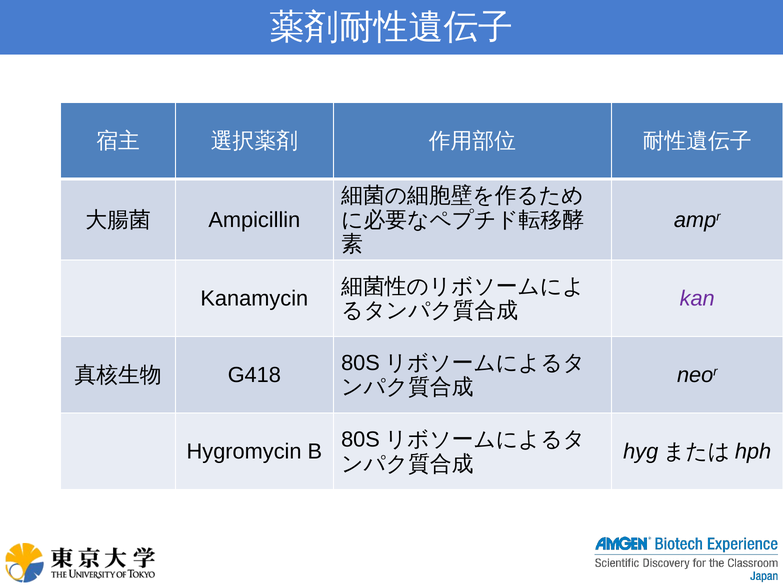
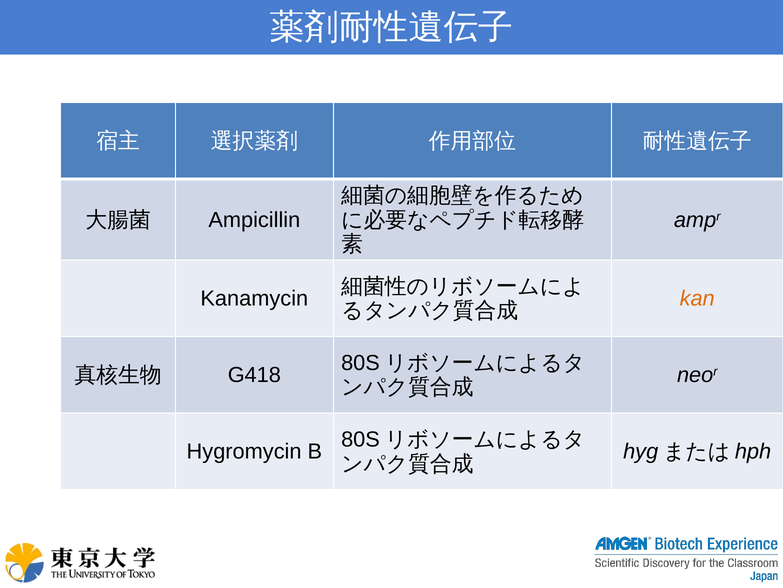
kan colour: purple -> orange
